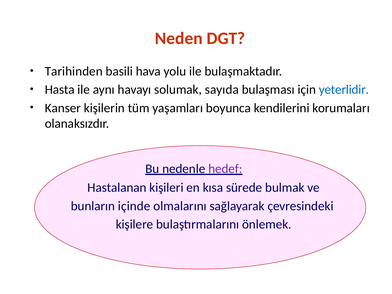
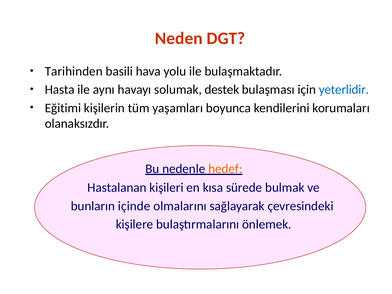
sayıda: sayıda -> destek
Kanser: Kanser -> Eğitimi
hedef colour: purple -> orange
